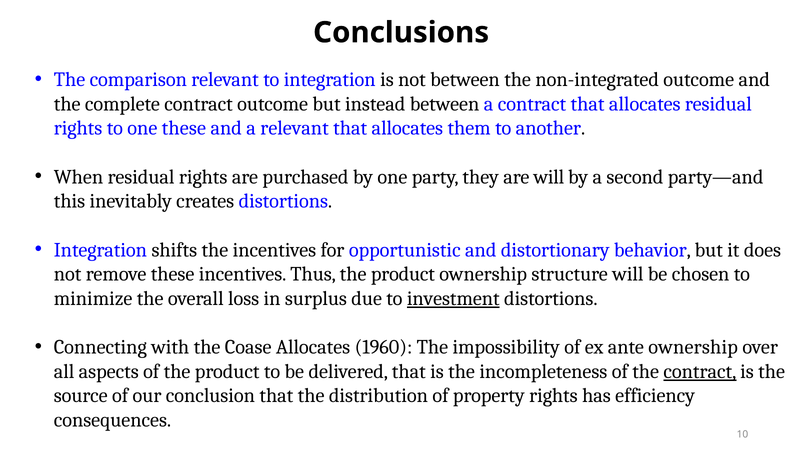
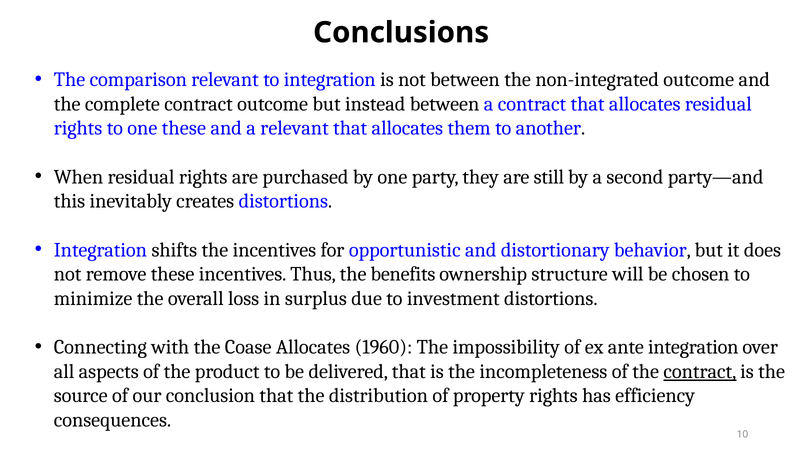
are will: will -> still
Thus the product: product -> benefits
investment underline: present -> none
ante ownership: ownership -> integration
